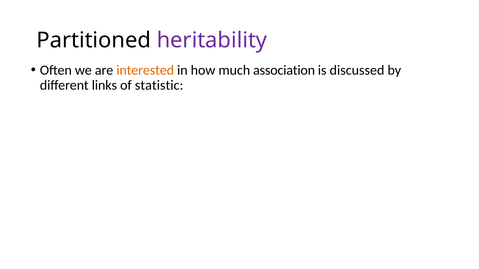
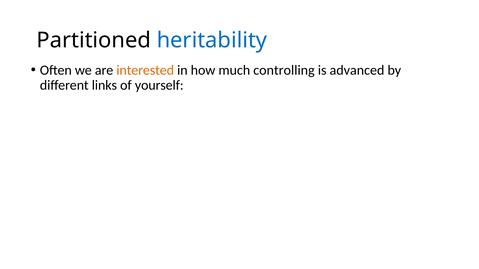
heritability colour: purple -> blue
association: association -> controlling
discussed: discussed -> advanced
statistic: statistic -> yourself
